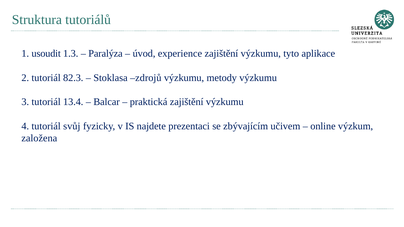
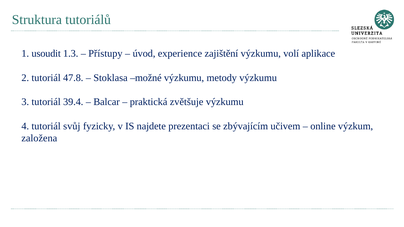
Paralýza: Paralýza -> Přístupy
tyto: tyto -> volí
82.3: 82.3 -> 47.8
zdrojů: zdrojů -> možné
13.4: 13.4 -> 39.4
praktická zajištění: zajištění -> zvětšuje
